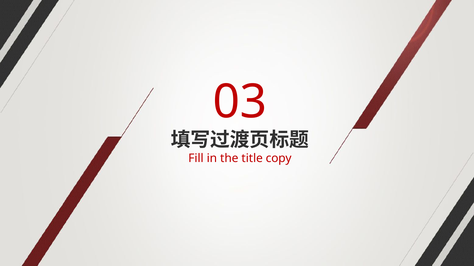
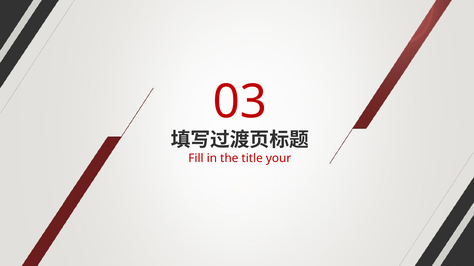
copy: copy -> your
